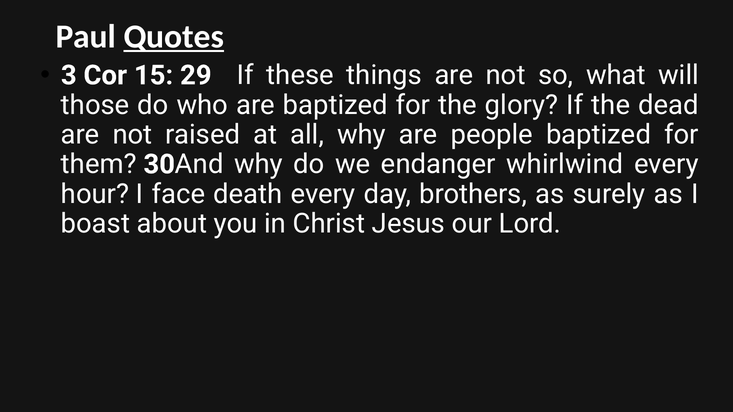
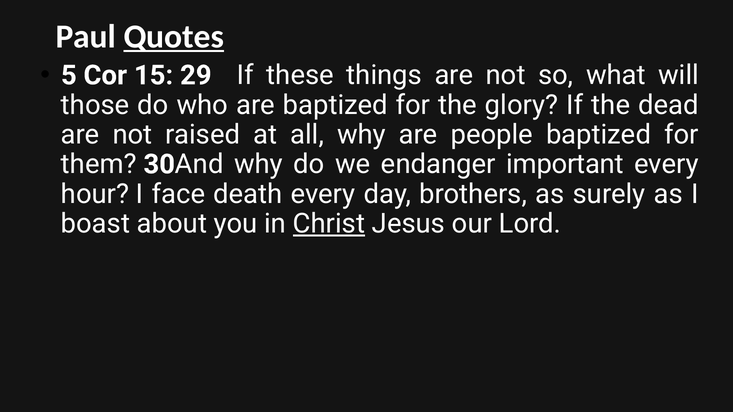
3: 3 -> 5
whirlwind: whirlwind -> important
Christ underline: none -> present
